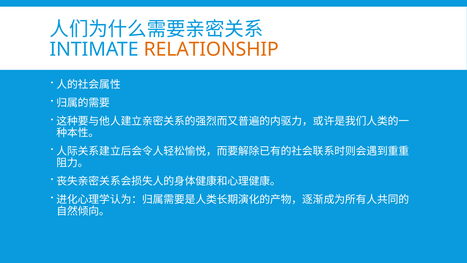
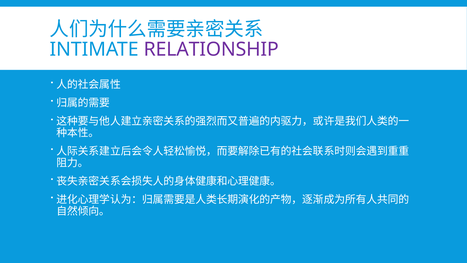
RELATIONSHIP colour: orange -> purple
